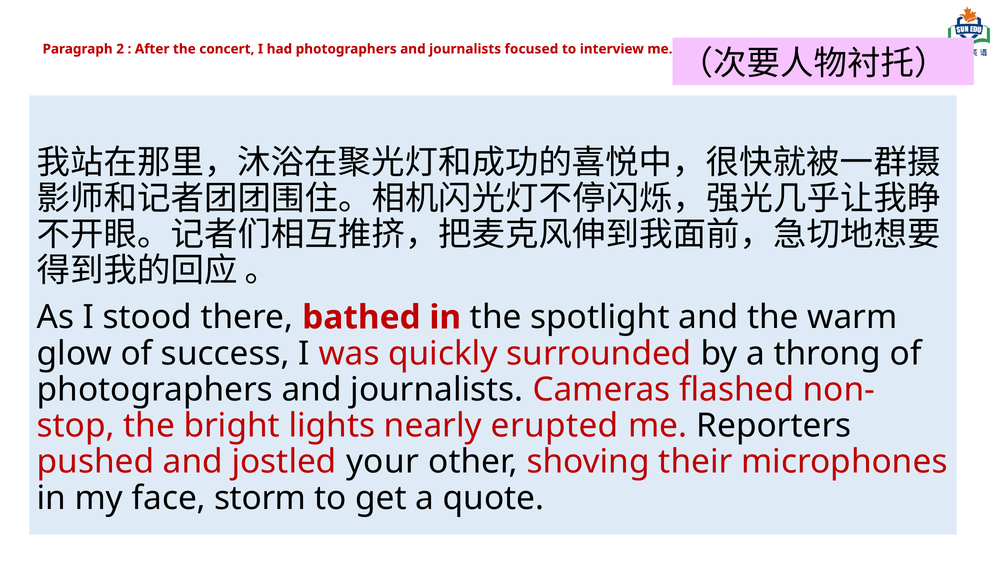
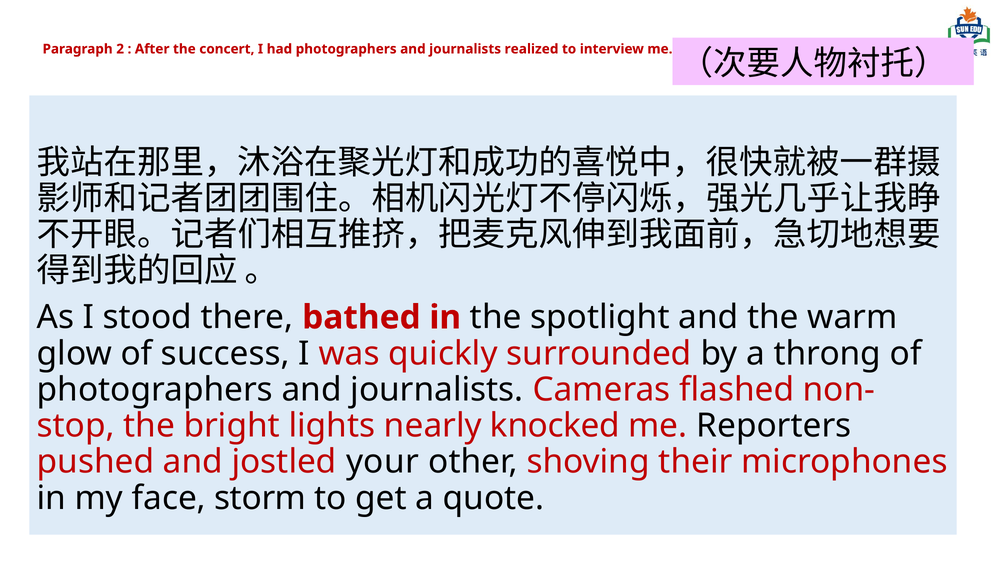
focused: focused -> realized
erupted: erupted -> knocked
